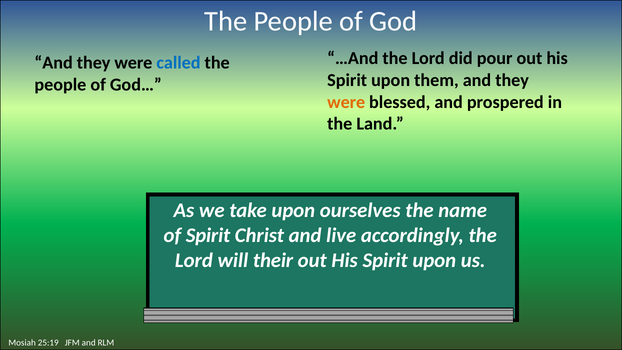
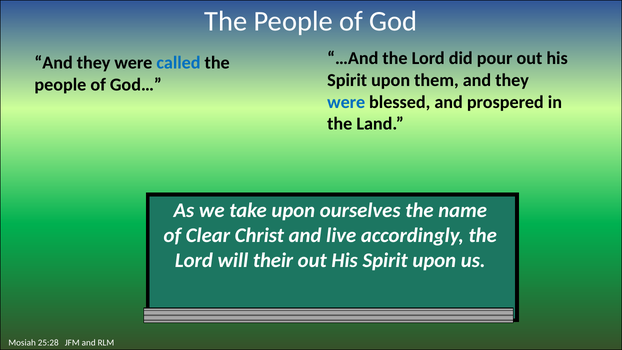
were at (346, 102) colour: orange -> blue
of Spirit: Spirit -> Clear
25:19: 25:19 -> 25:28
